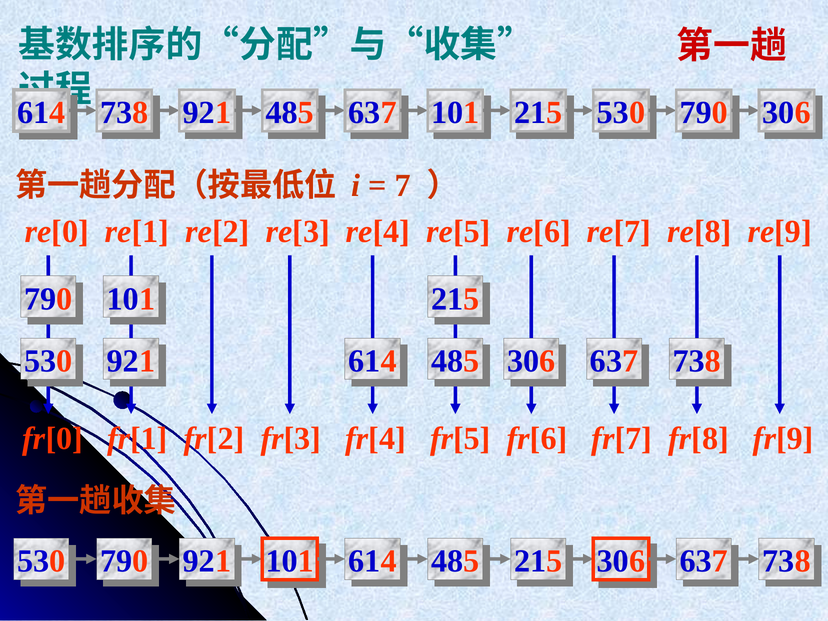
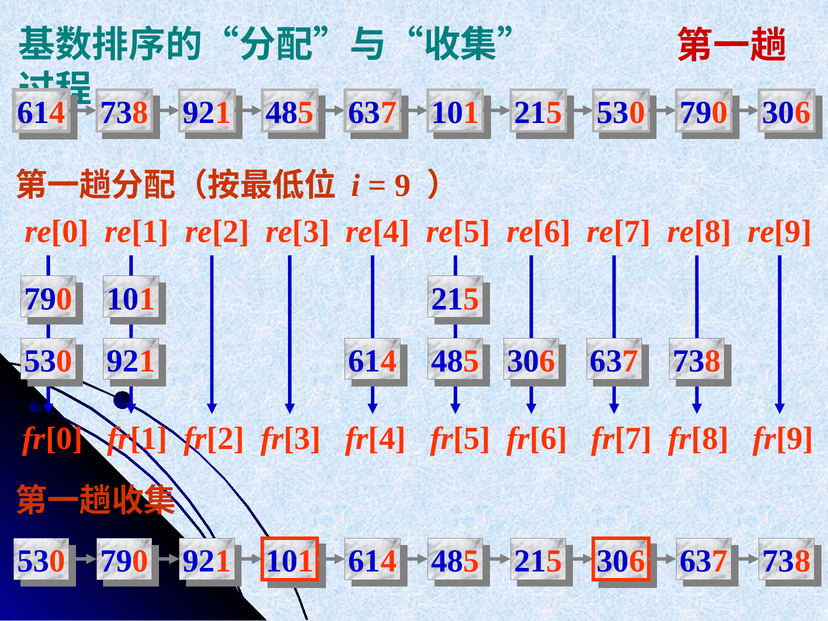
7: 7 -> 9
